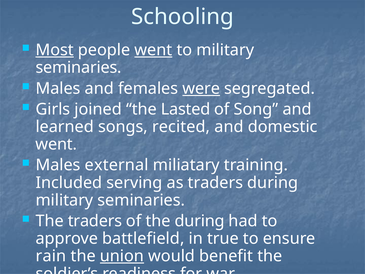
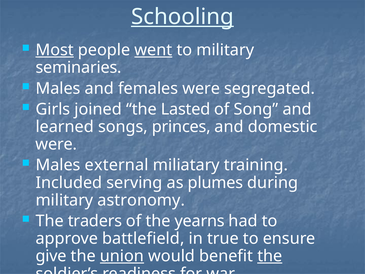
Schooling underline: none -> present
were at (201, 88) underline: present -> none
recited: recited -> princes
went at (56, 144): went -> were
as traders: traders -> plumes
seminaries at (141, 200): seminaries -> astronomy
the during: during -> yearns
rain: rain -> give
the at (270, 256) underline: none -> present
